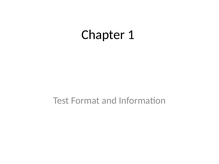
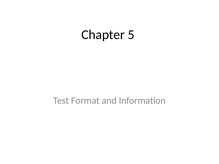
1: 1 -> 5
